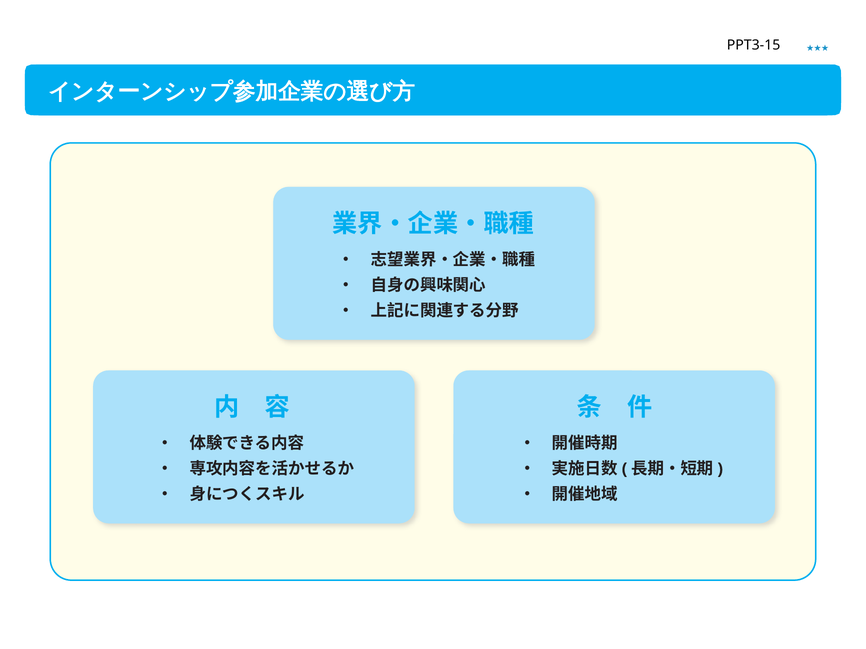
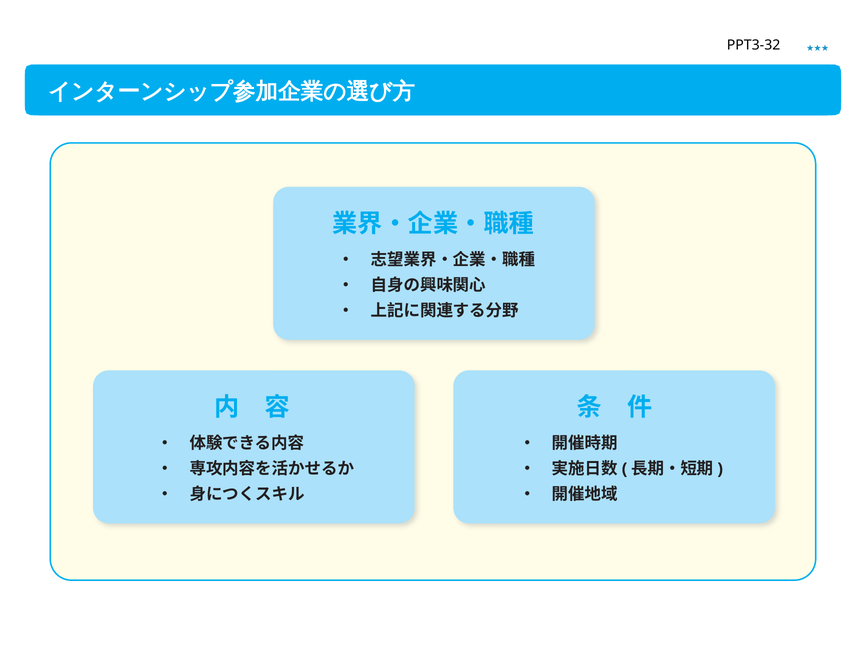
PPT3-15: PPT3-15 -> PPT3-32
